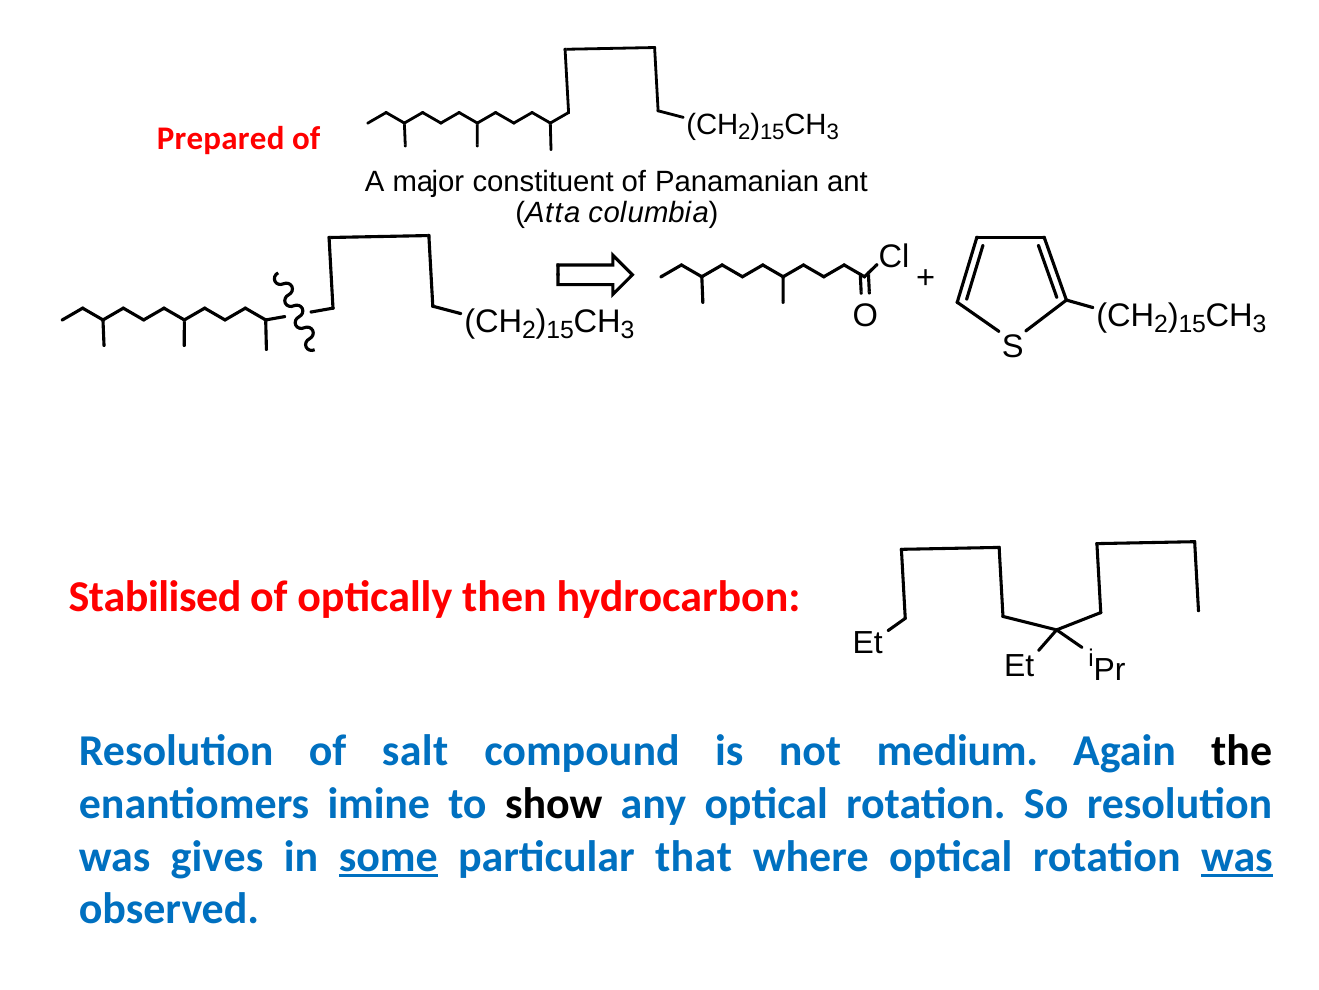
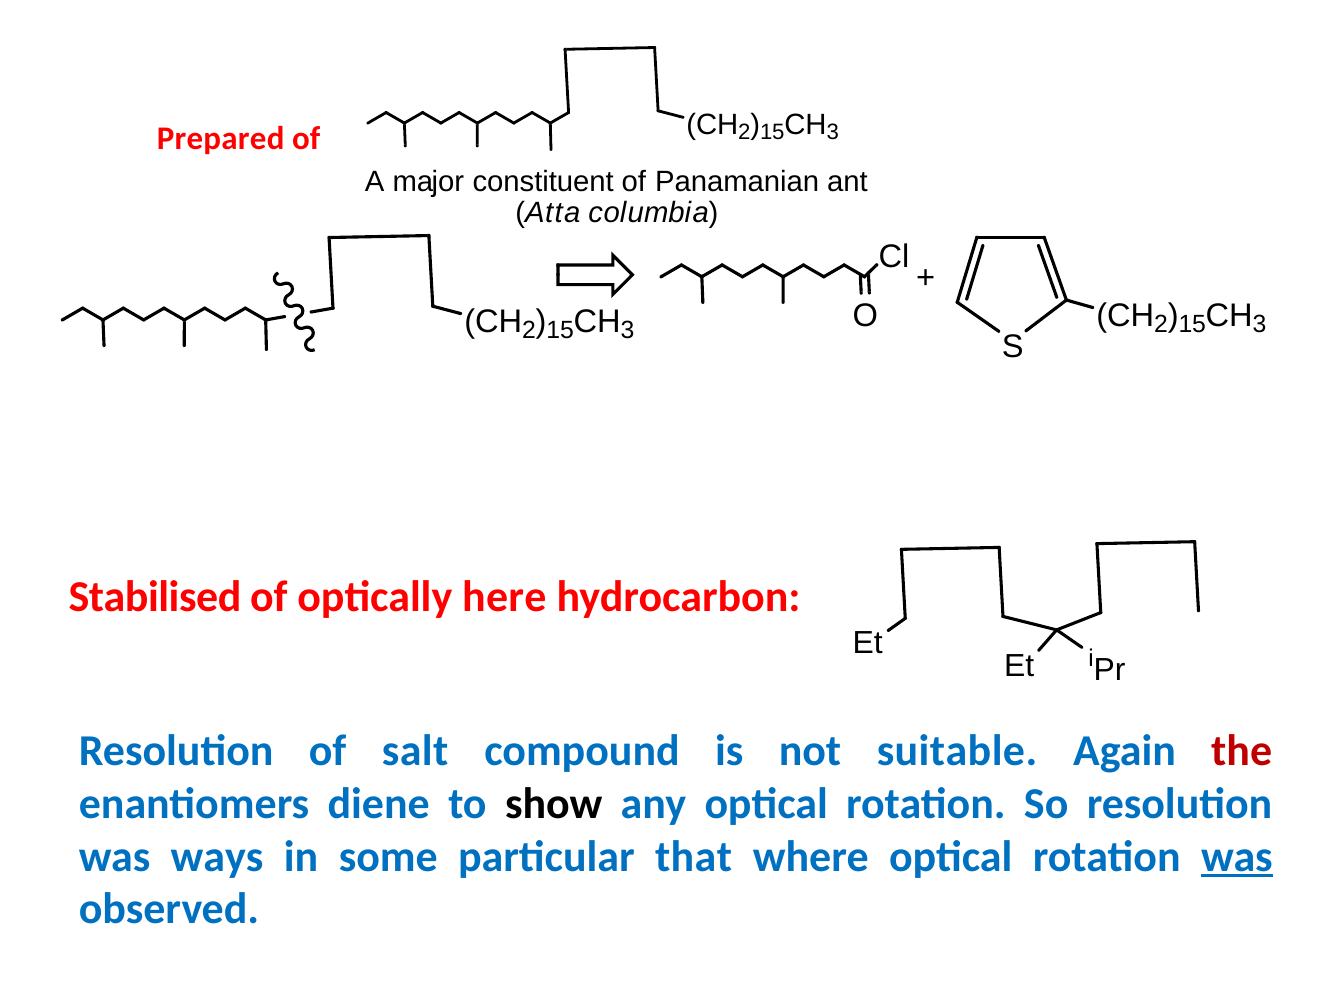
then: then -> here
medium: medium -> suitable
the colour: black -> red
imine: imine -> diene
gives: gives -> ways
some underline: present -> none
